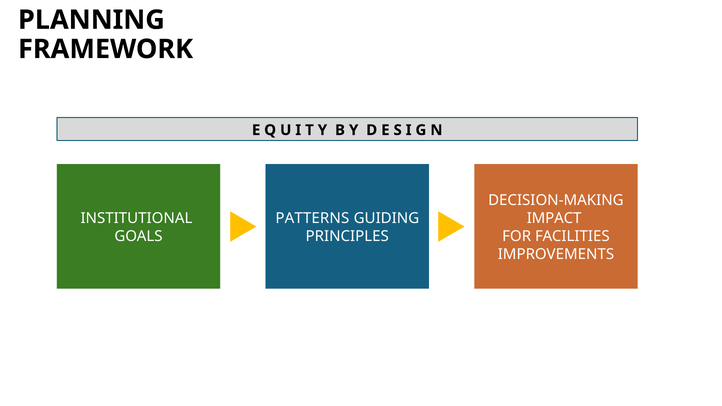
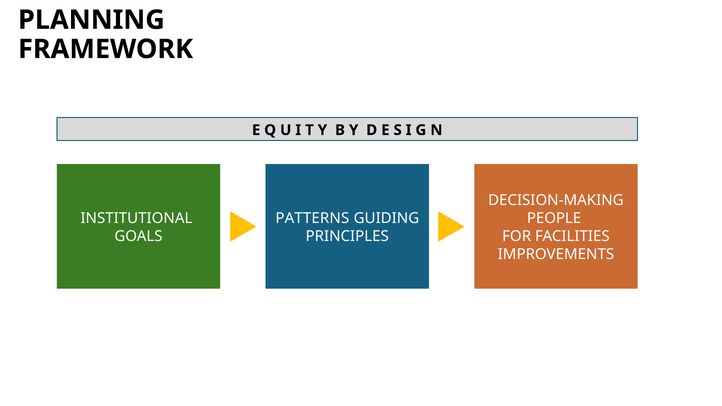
IMPACT: IMPACT -> PEOPLE
